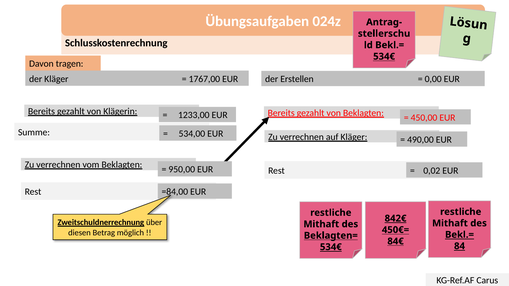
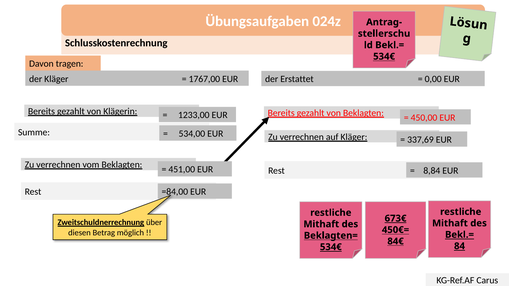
Erstellen: Erstellen -> Erstattet
490,00: 490,00 -> 337,69
950,00: 950,00 -> 451,00
0,02: 0,02 -> 8,84
842€: 842€ -> 673€
